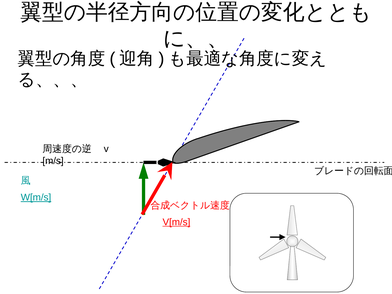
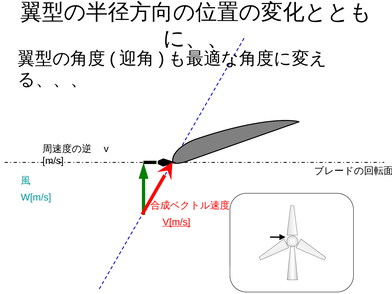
W[m/s underline: present -> none
